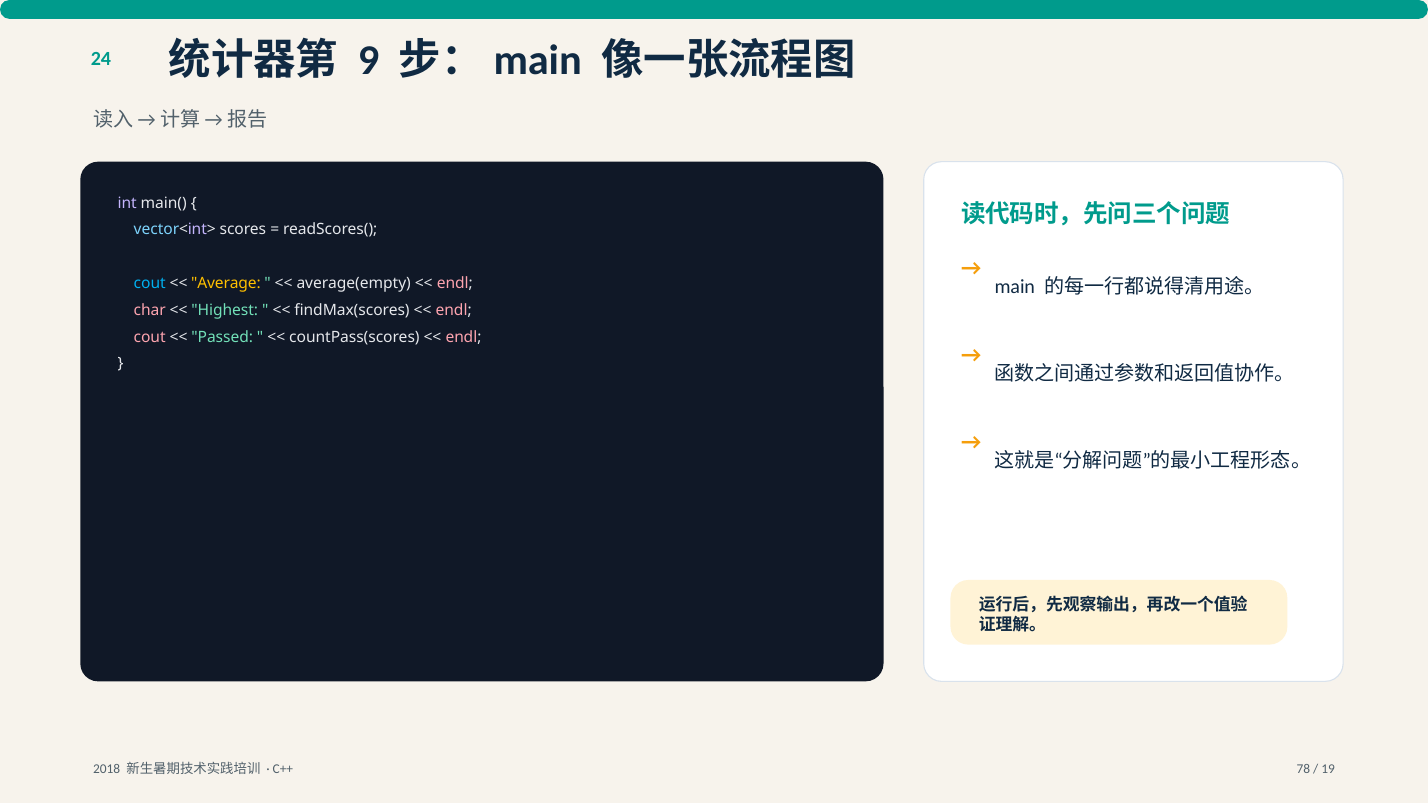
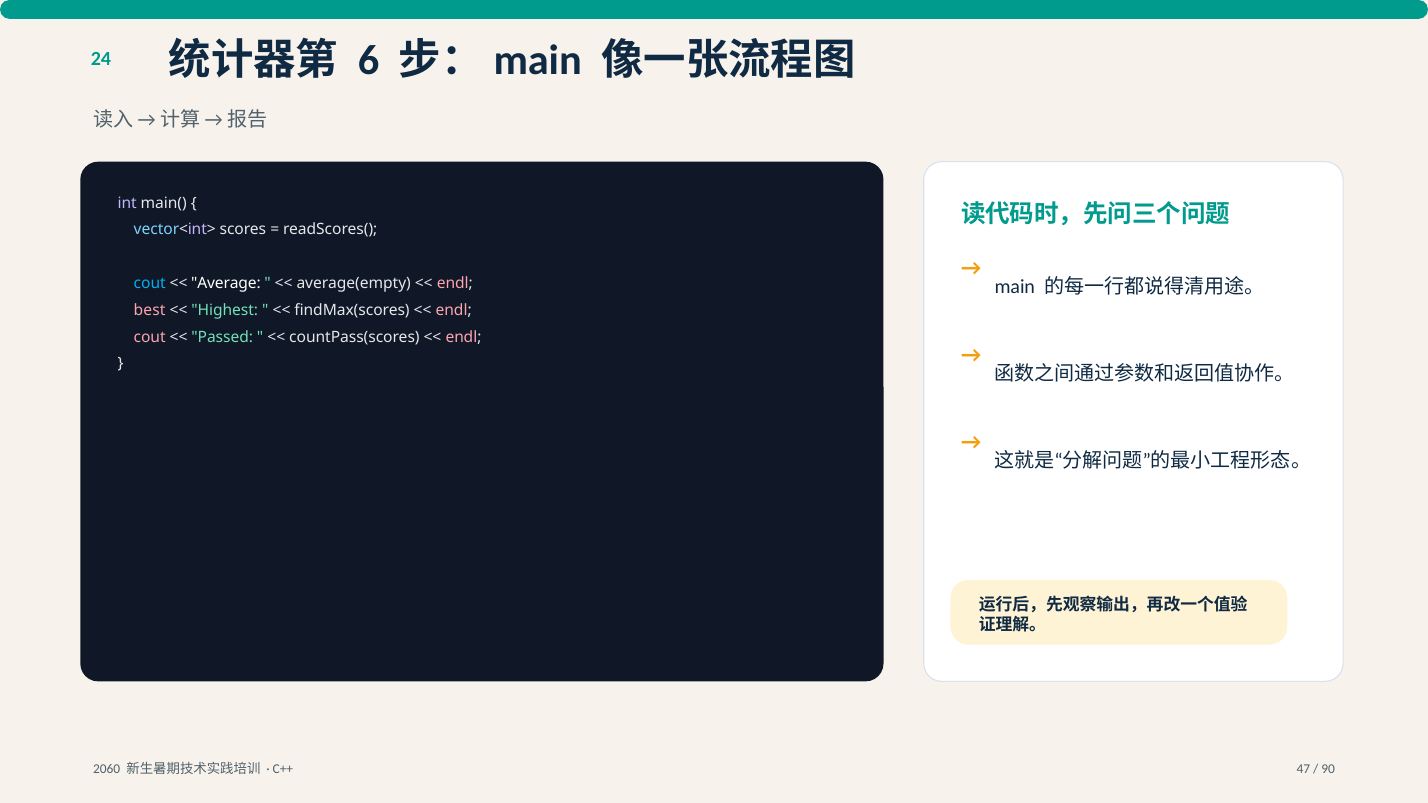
9: 9 -> 6
Average colour: yellow -> white
char: char -> best
2018: 2018 -> 2060
78: 78 -> 47
19: 19 -> 90
